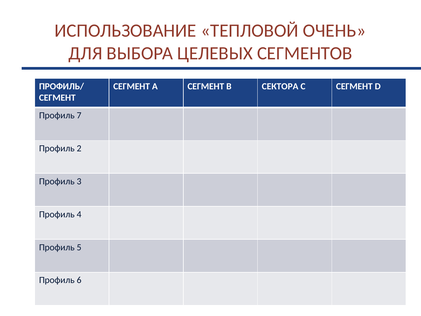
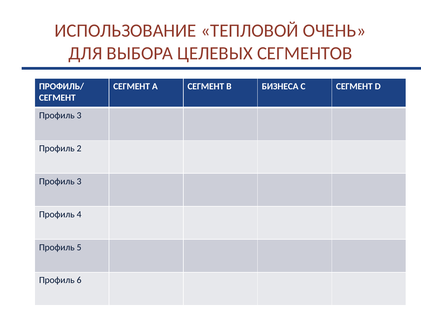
СЕКТОРА: СЕКТОРА -> БИЗНЕСА
7 at (79, 115): 7 -> 3
